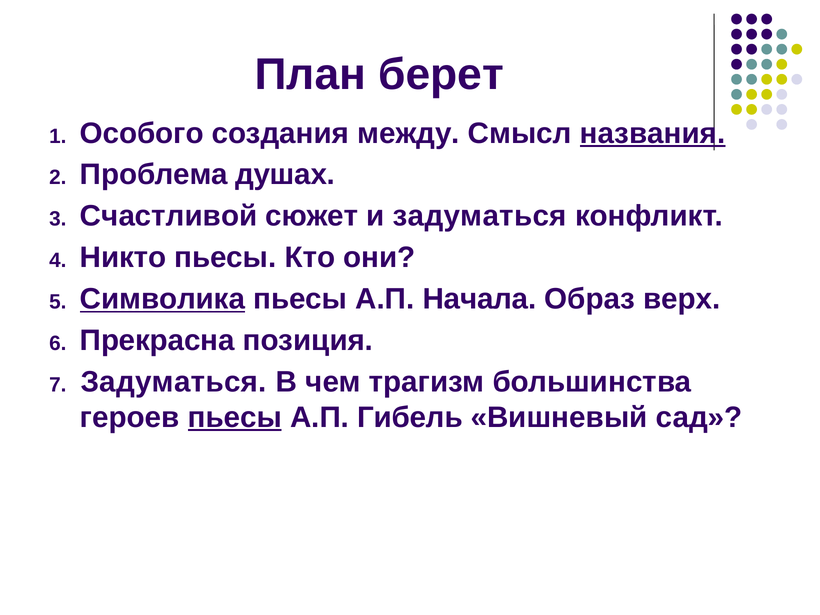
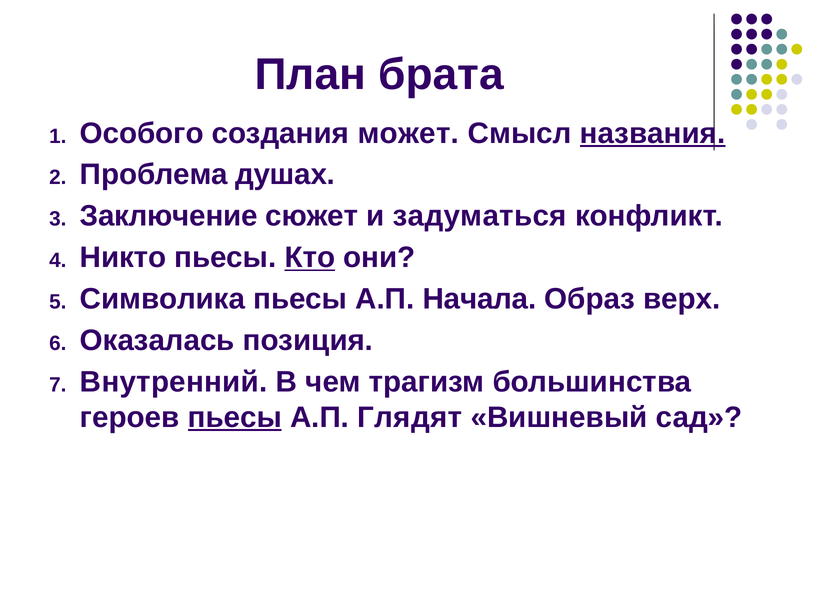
берет: берет -> брата
между: между -> может
Счастливой: Счастливой -> Заключение
Кто underline: none -> present
Символика underline: present -> none
Прекрасна: Прекрасна -> Оказалась
Задуматься at (174, 382): Задуматься -> Внутренний
Гибель: Гибель -> Глядят
